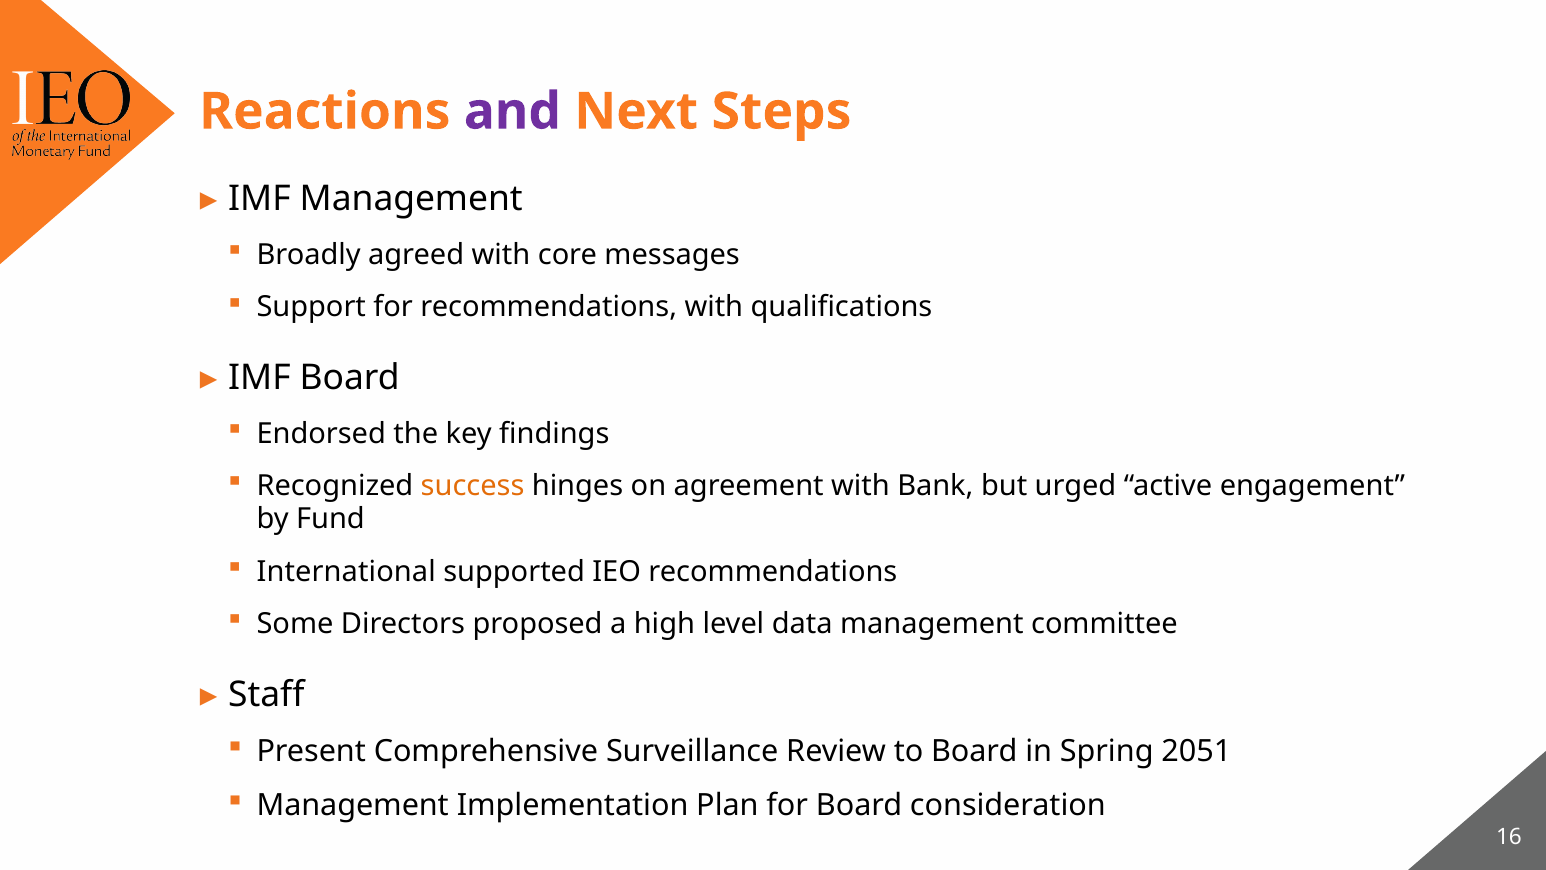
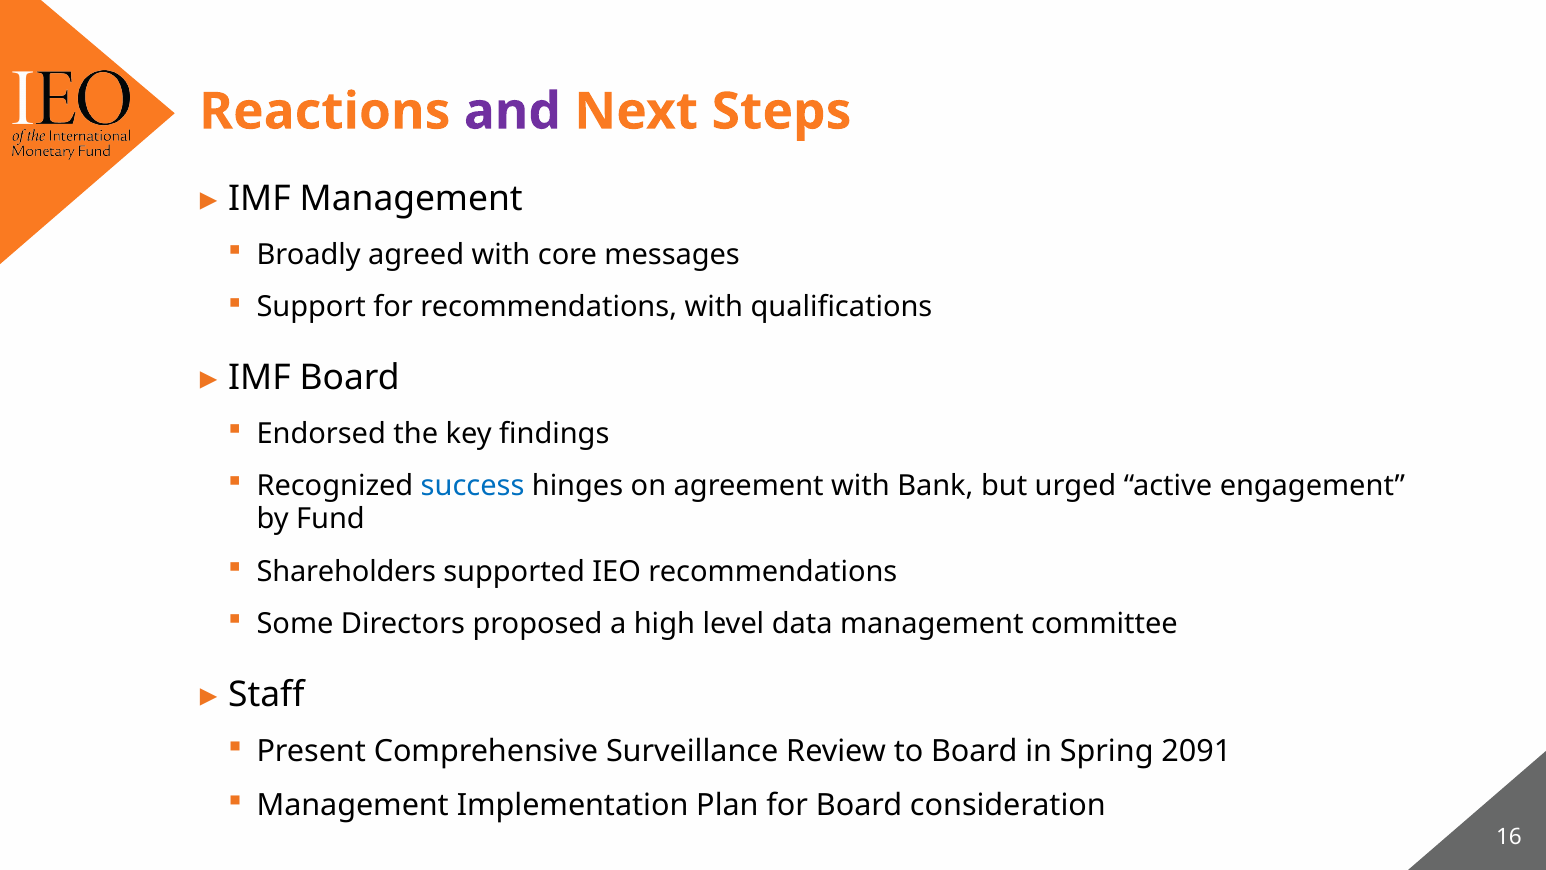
success colour: orange -> blue
International: International -> Shareholders
2051: 2051 -> 2091
